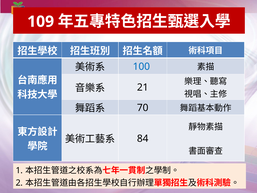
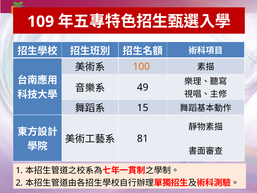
100 colour: blue -> orange
21: 21 -> 49
70: 70 -> 15
84: 84 -> 81
